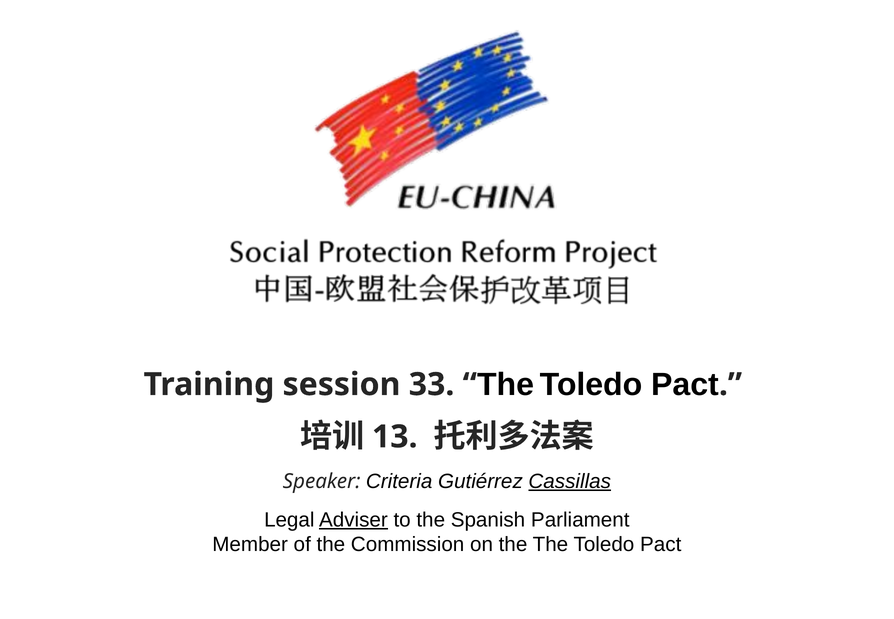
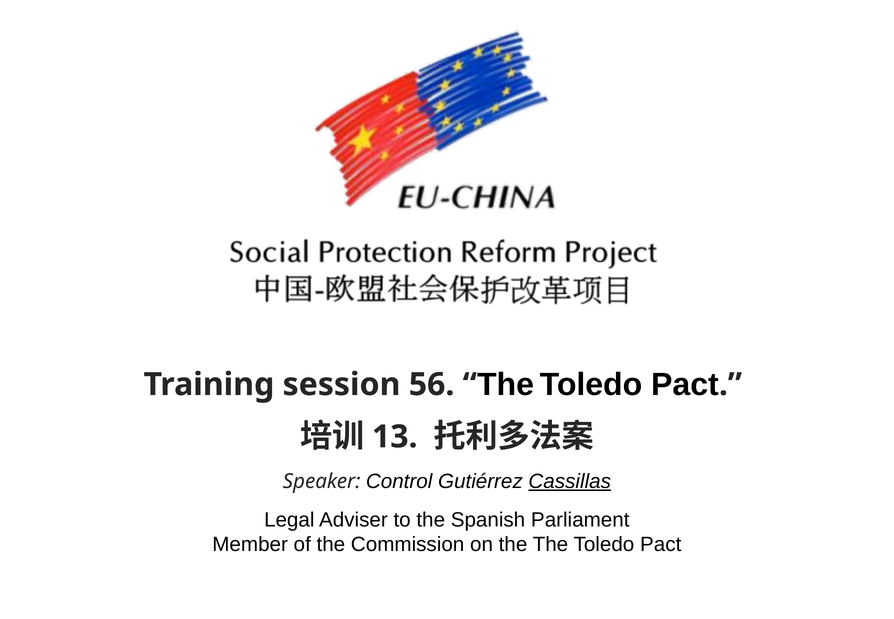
33: 33 -> 56
Criteria: Criteria -> Control
Adviser underline: present -> none
